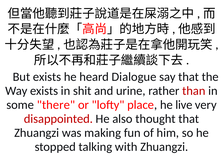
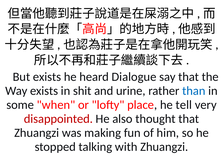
than colour: red -> blue
there: there -> when
live: live -> tell
